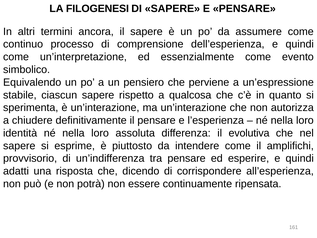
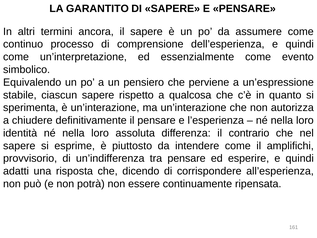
FILOGENESI: FILOGENESI -> GARANTITO
evolutiva: evolutiva -> contrario
